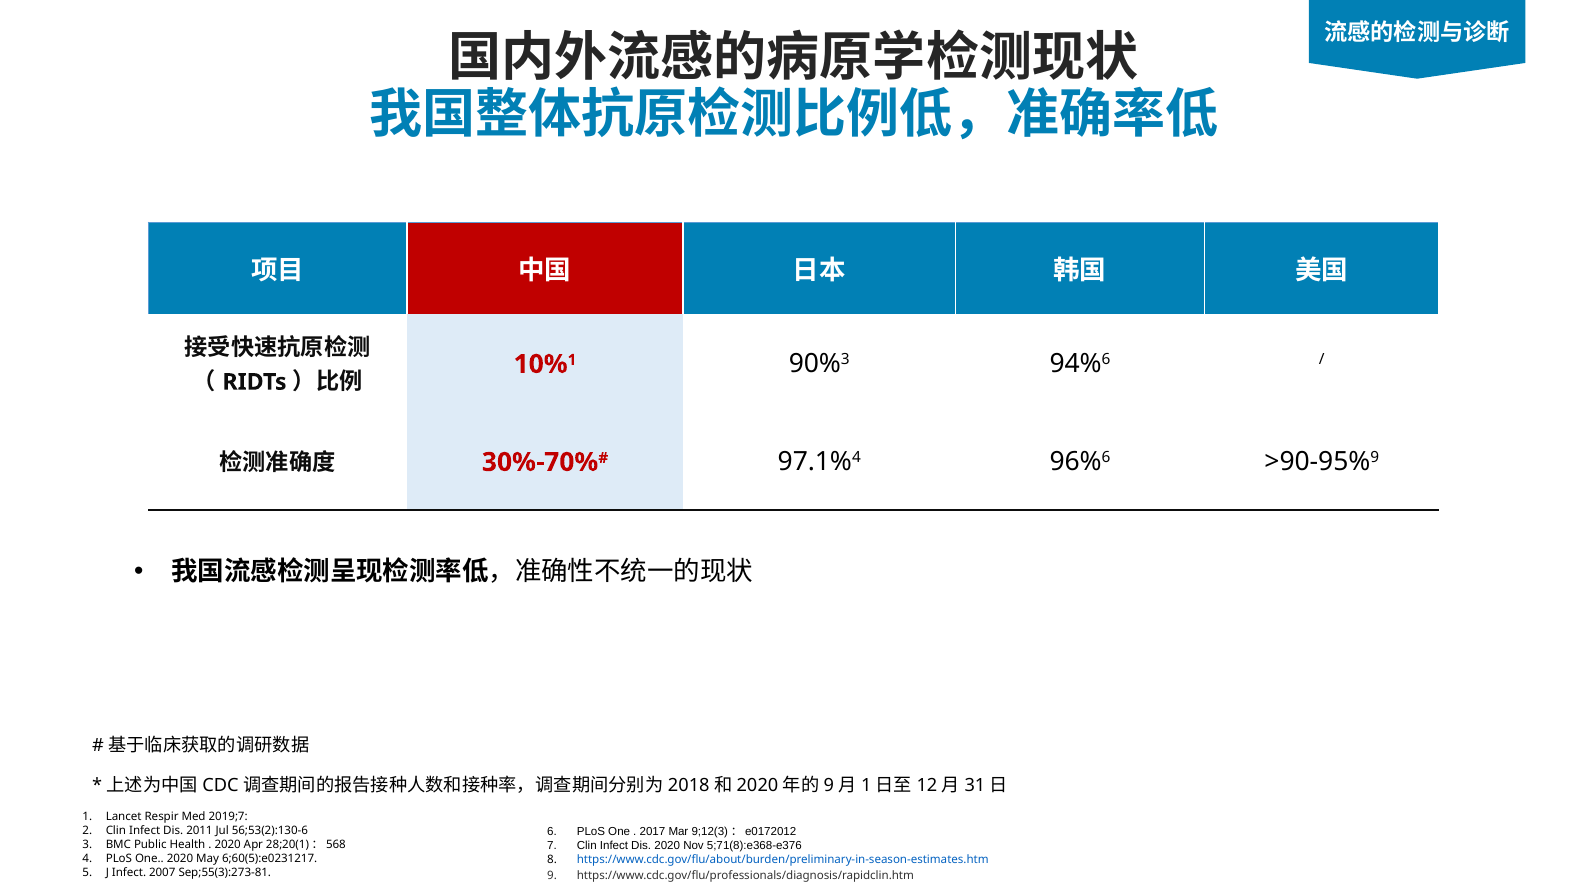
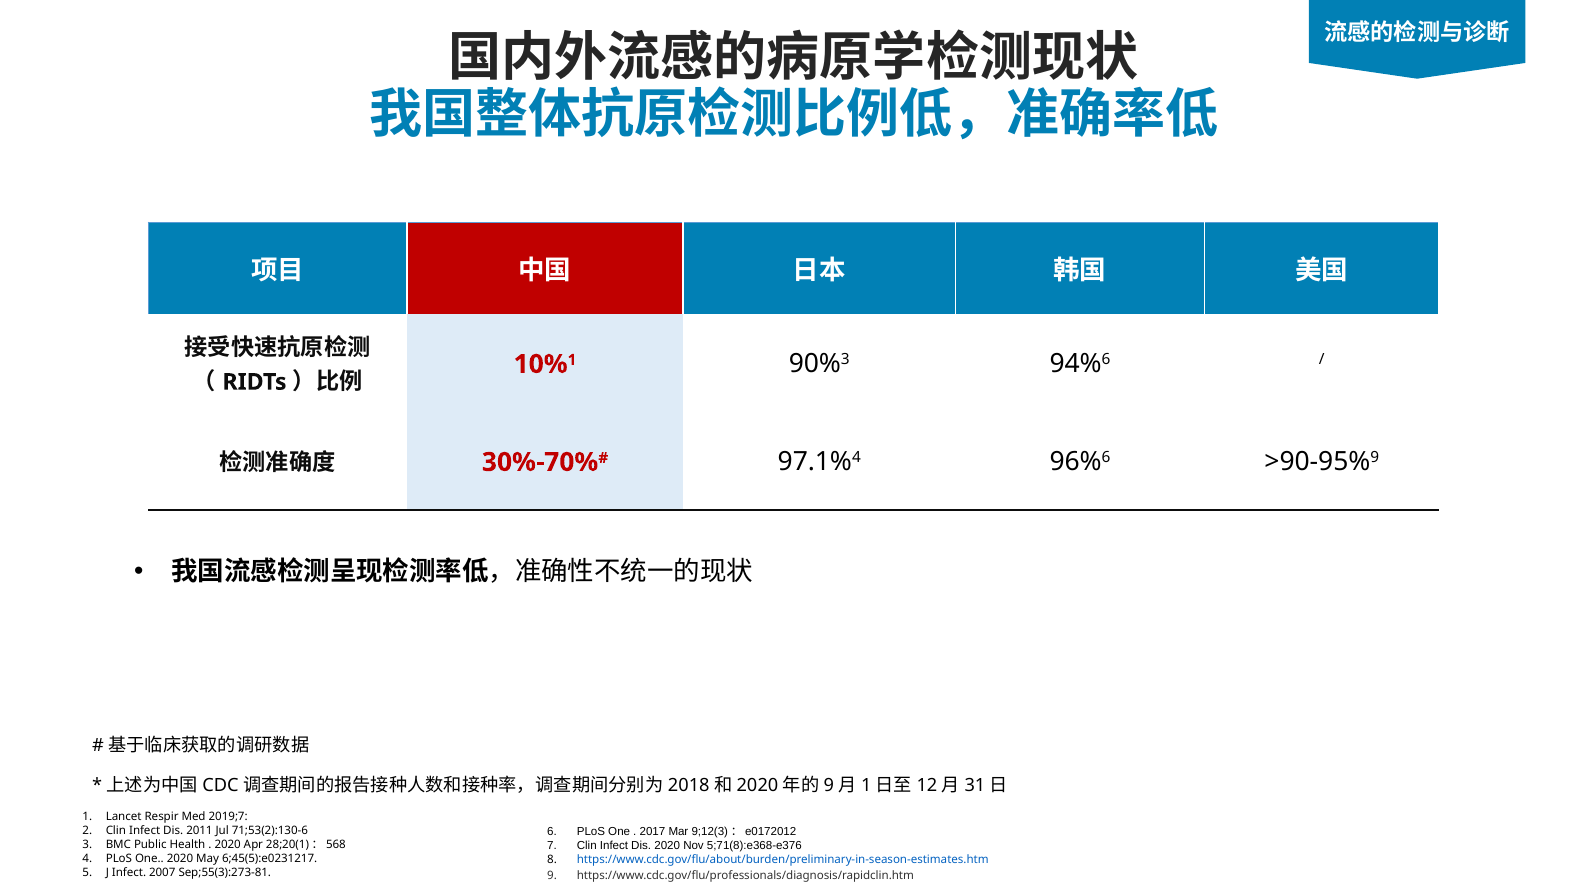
56;53(2):130-6: 56;53(2):130-6 -> 71;53(2):130-6
6;60(5):e0231217: 6;60(5):e0231217 -> 6;45(5):e0231217
